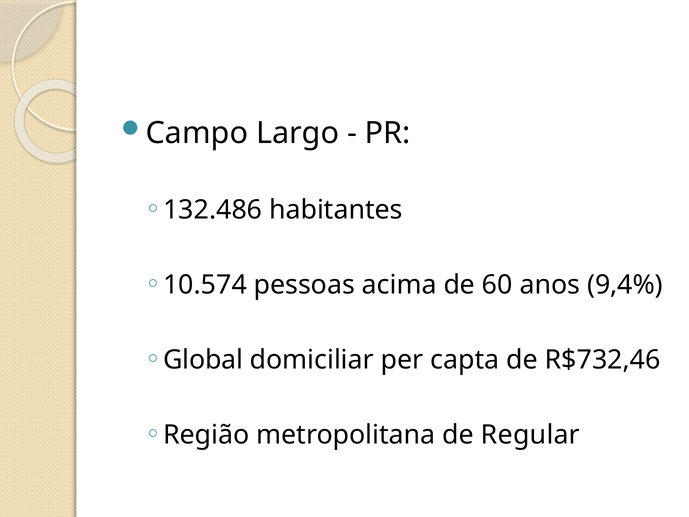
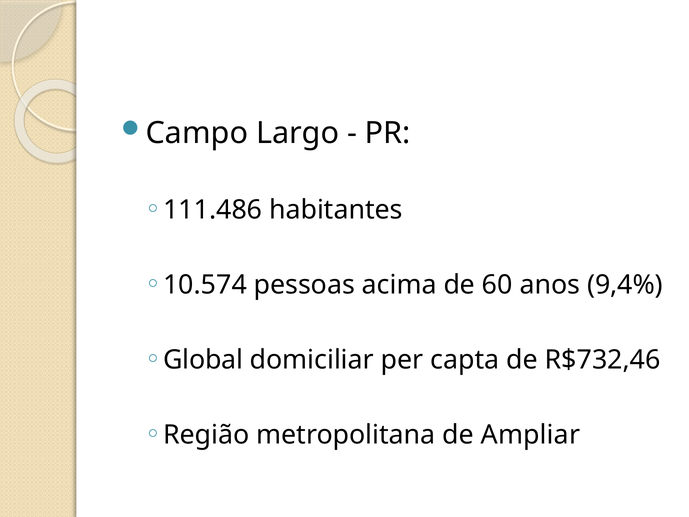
132.486: 132.486 -> 111.486
Regular: Regular -> Ampliar
